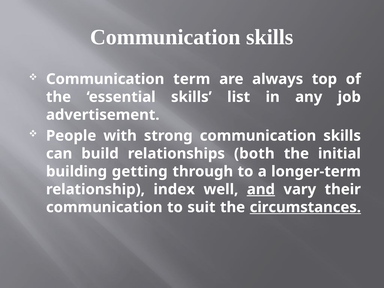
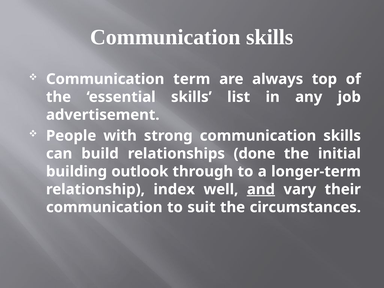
both: both -> done
getting: getting -> outlook
circumstances underline: present -> none
